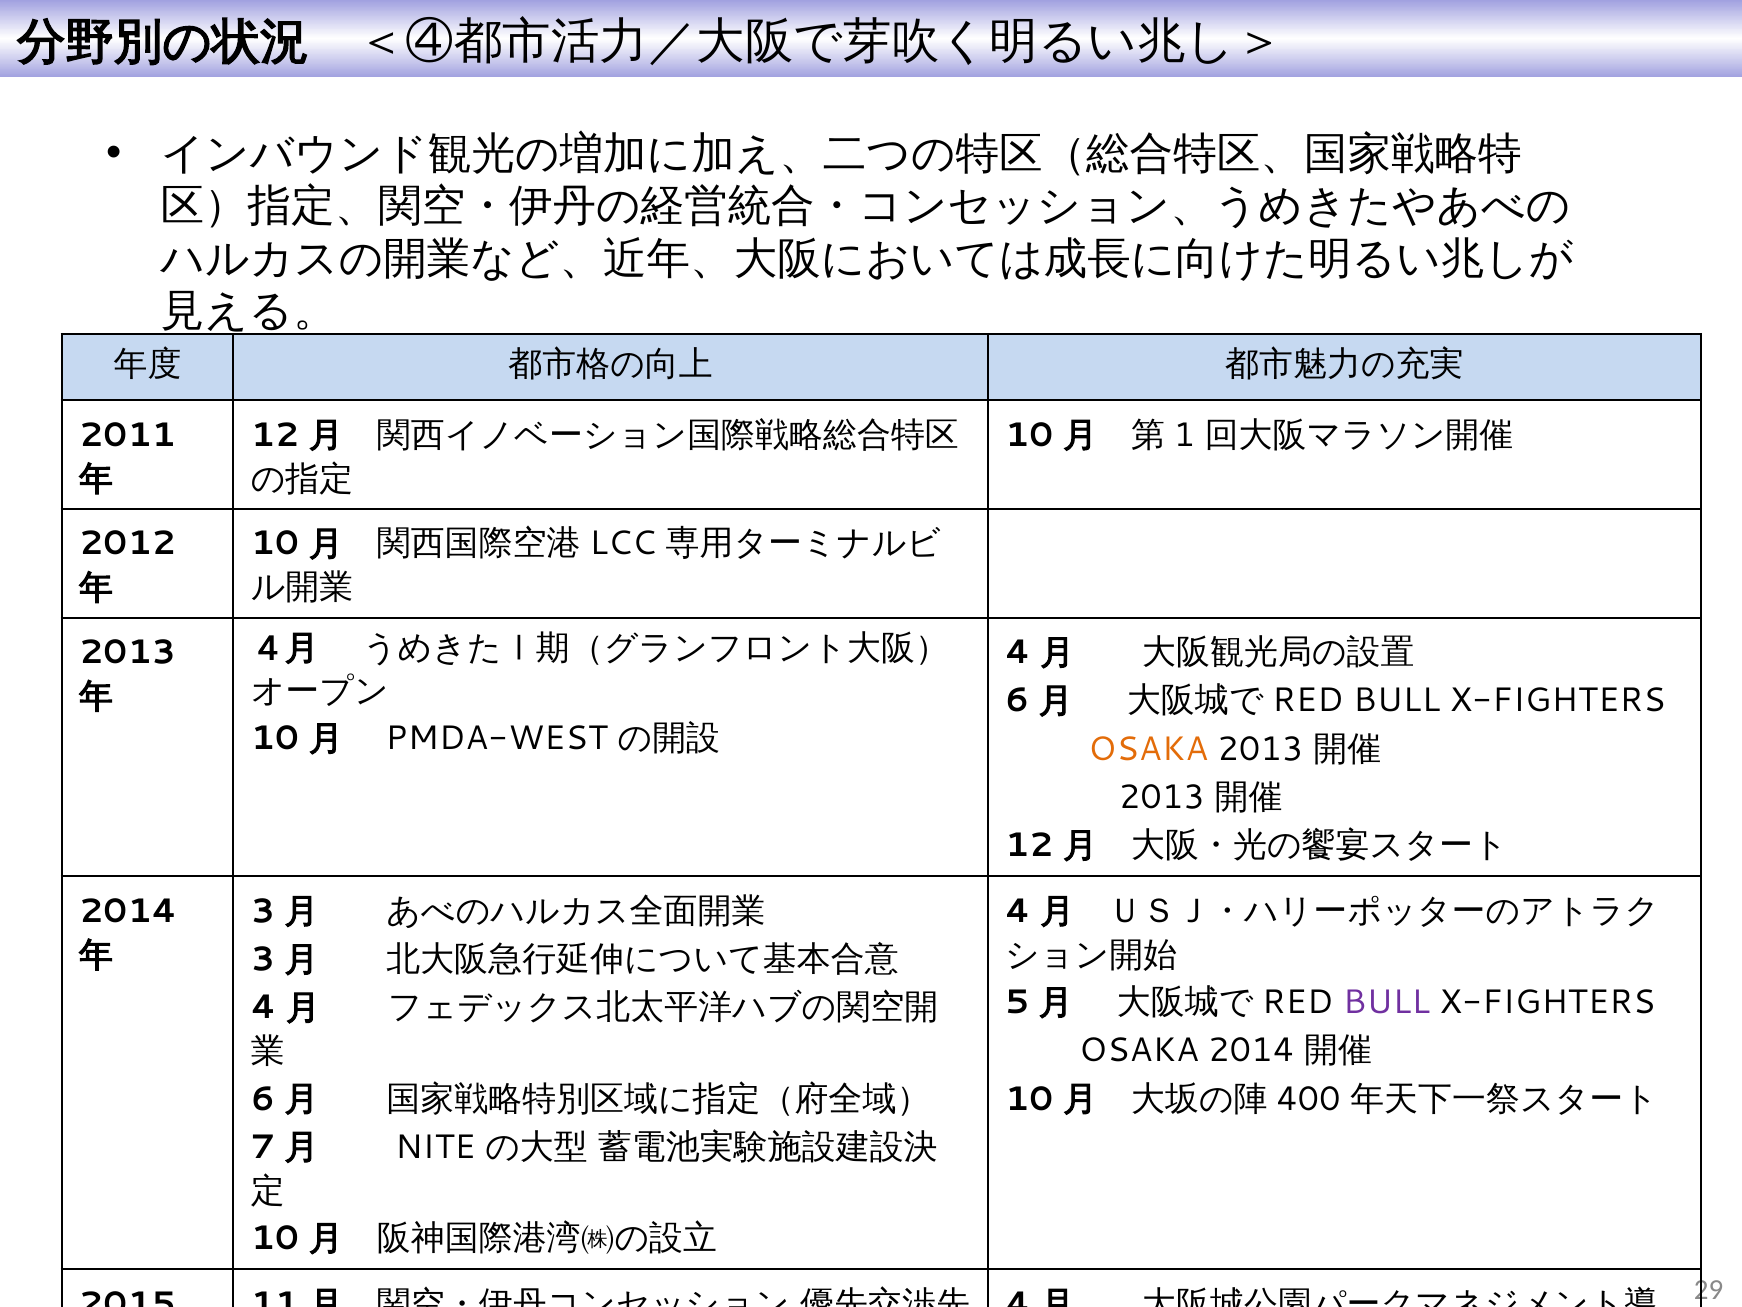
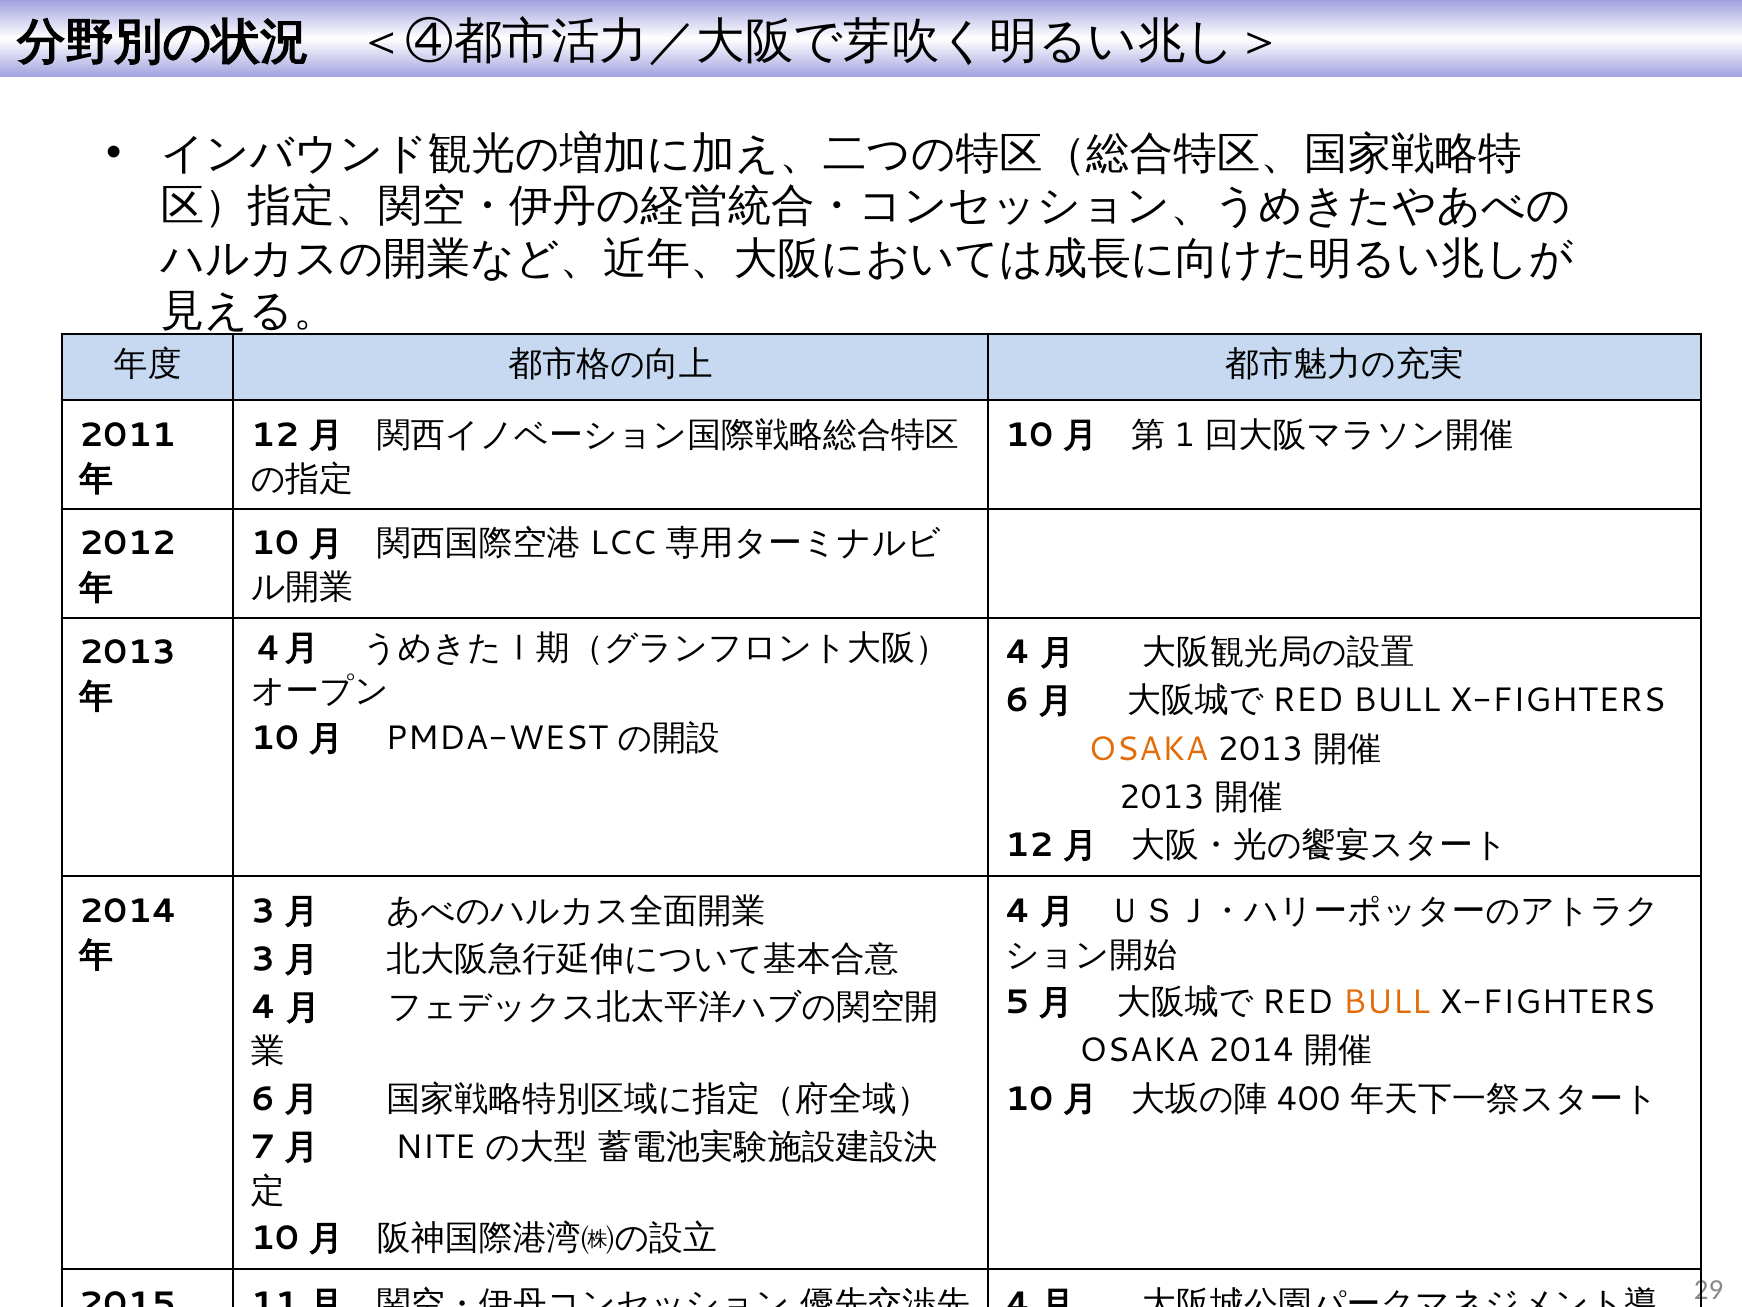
BULL at (1386, 1002) colour: purple -> orange
